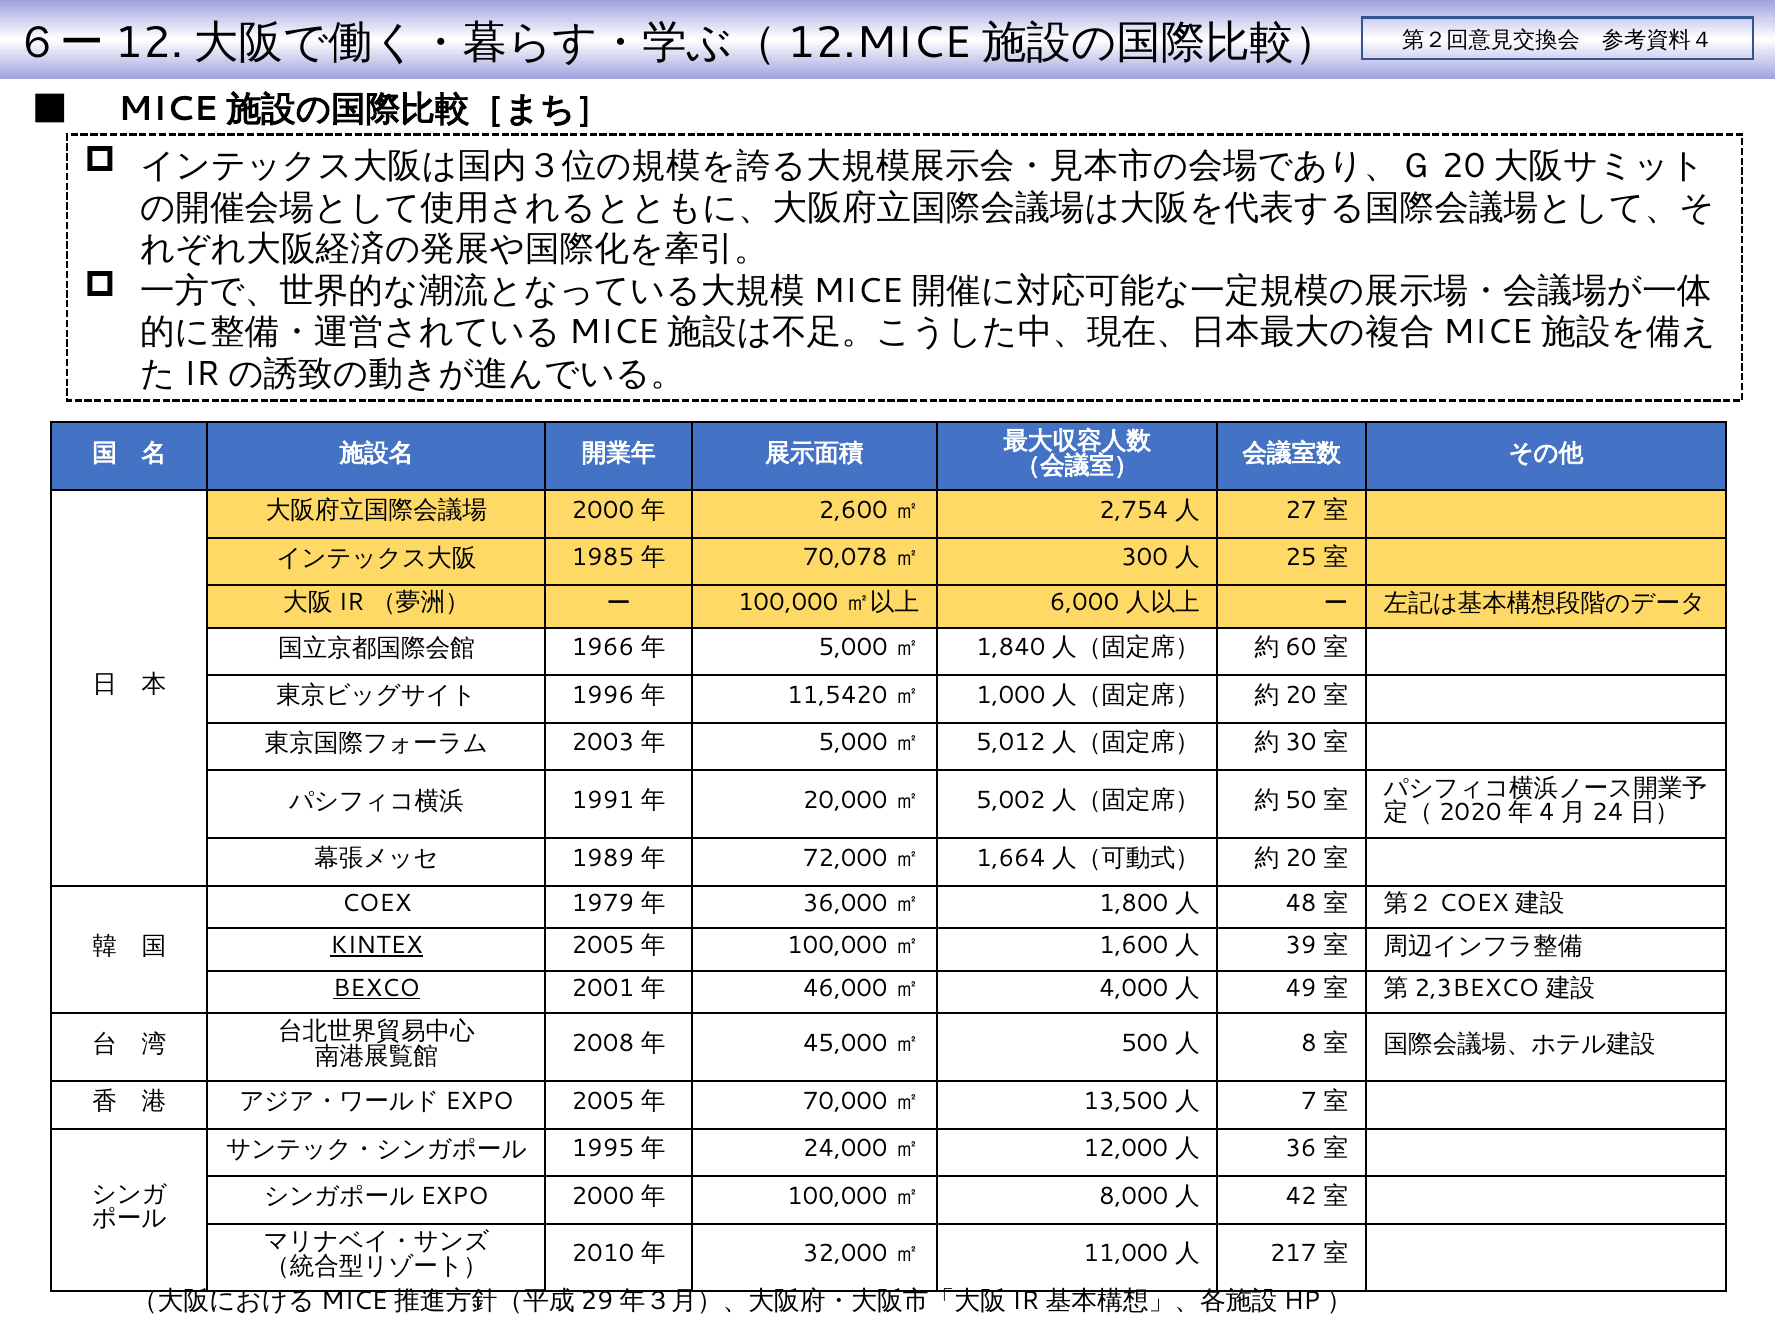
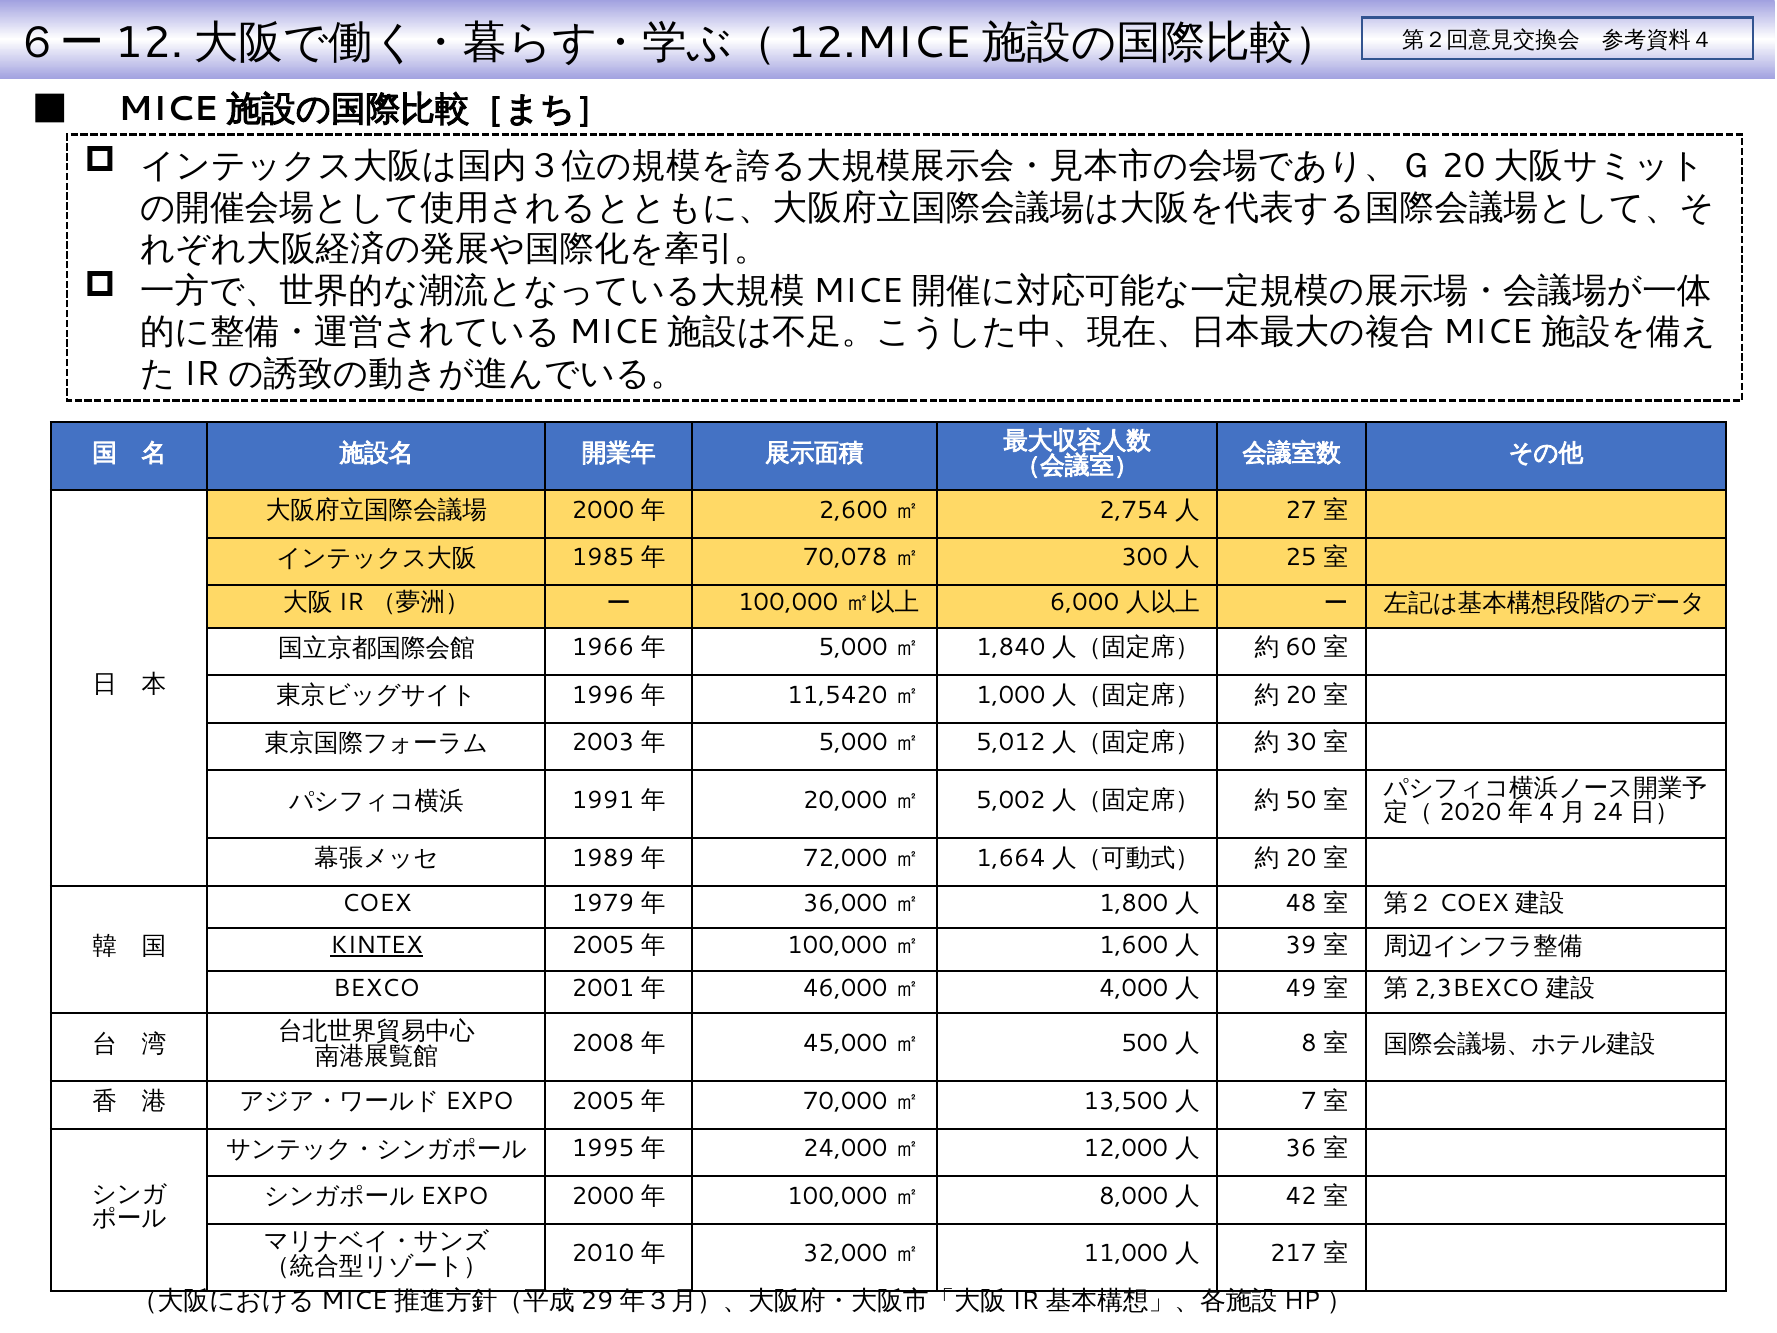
BEXCO underline: present -> none
